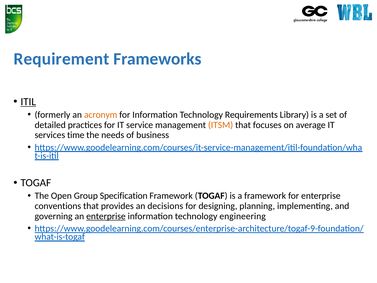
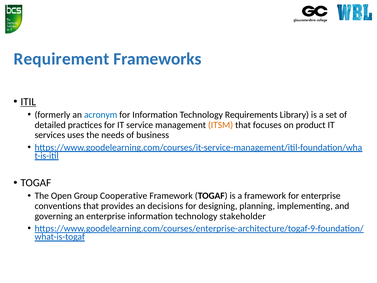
acronym colour: orange -> blue
average: average -> product
time: time -> uses
Specification: Specification -> Cooperative
enterprise at (106, 216) underline: present -> none
engineering: engineering -> stakeholder
